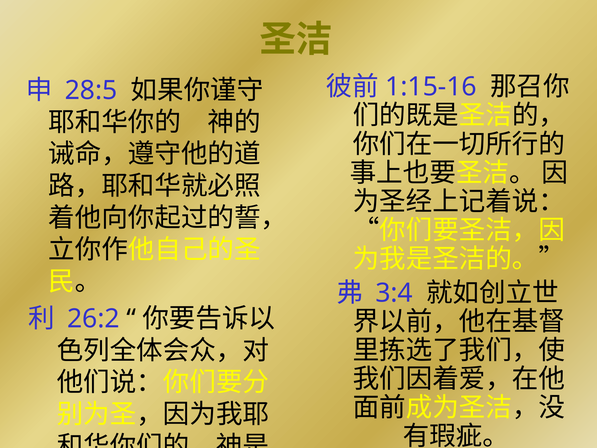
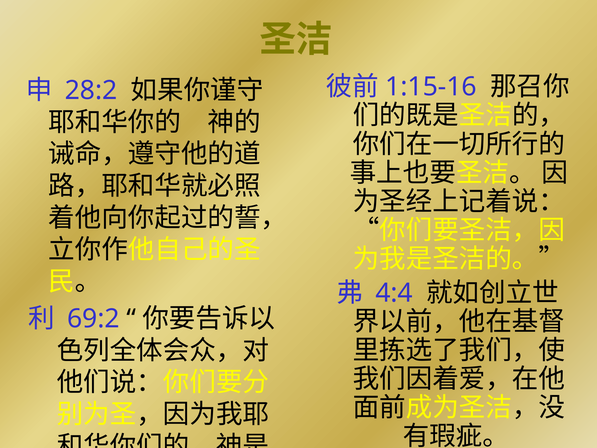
28:5: 28:5 -> 28:2
3:4: 3:4 -> 4:4
26:2: 26:2 -> 69:2
